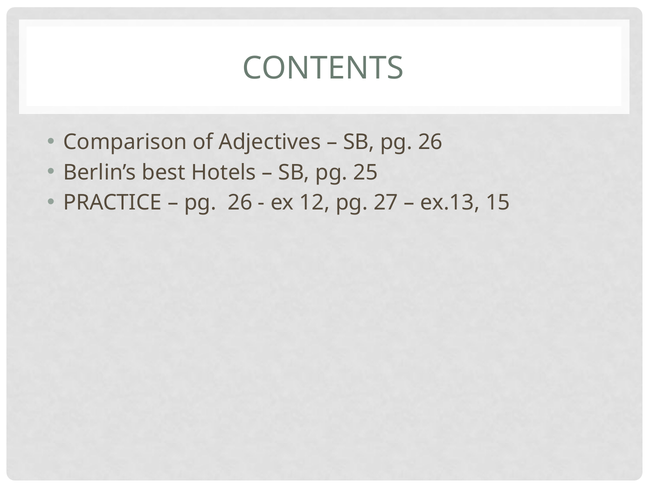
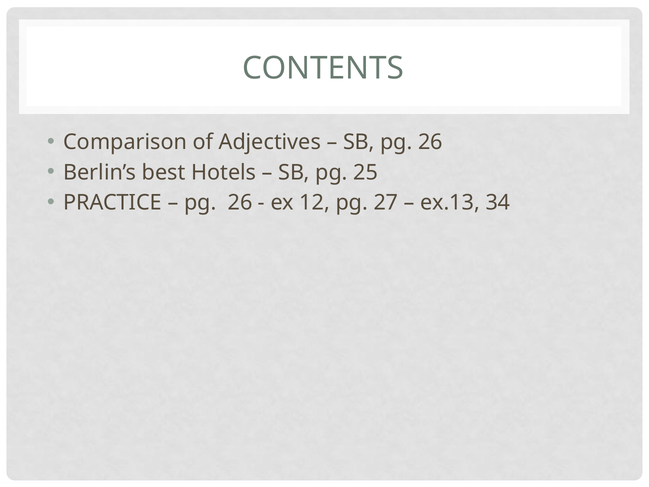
15: 15 -> 34
